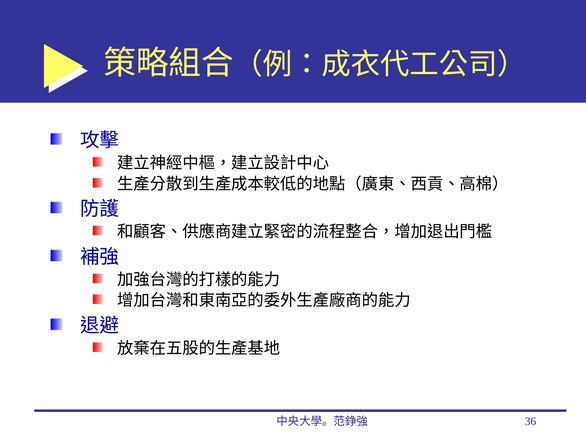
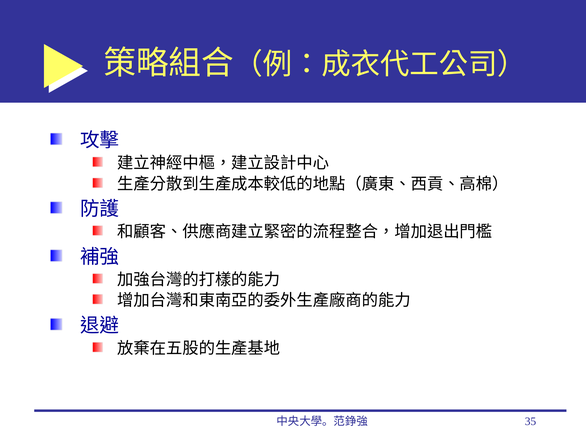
36: 36 -> 35
